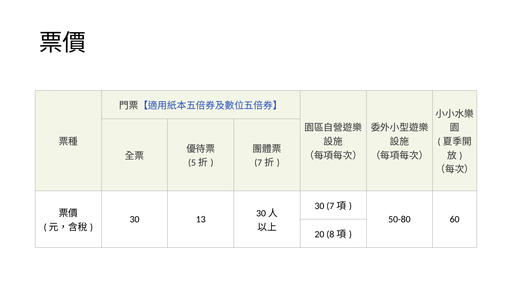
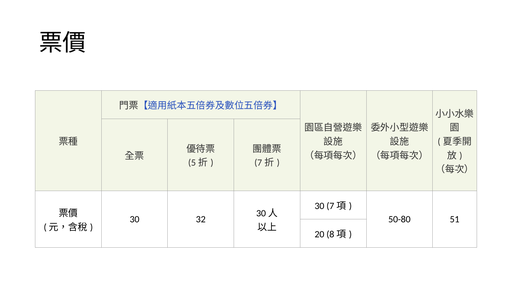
13: 13 -> 32
60: 60 -> 51
